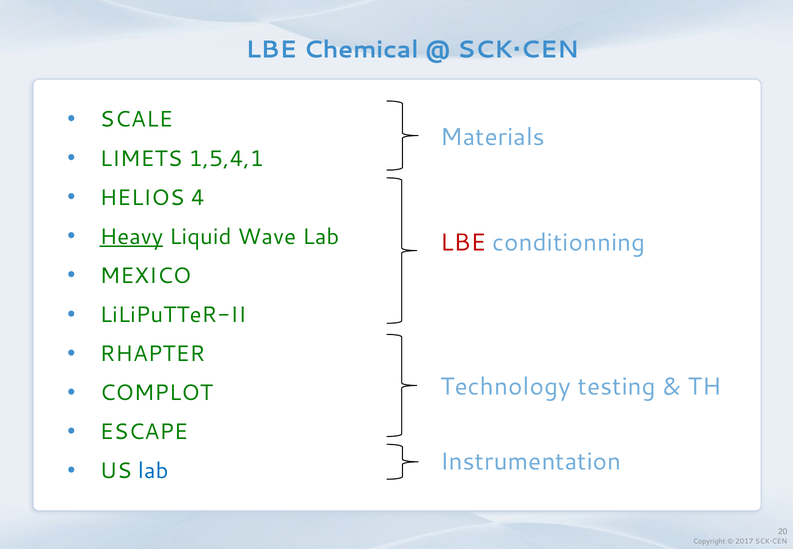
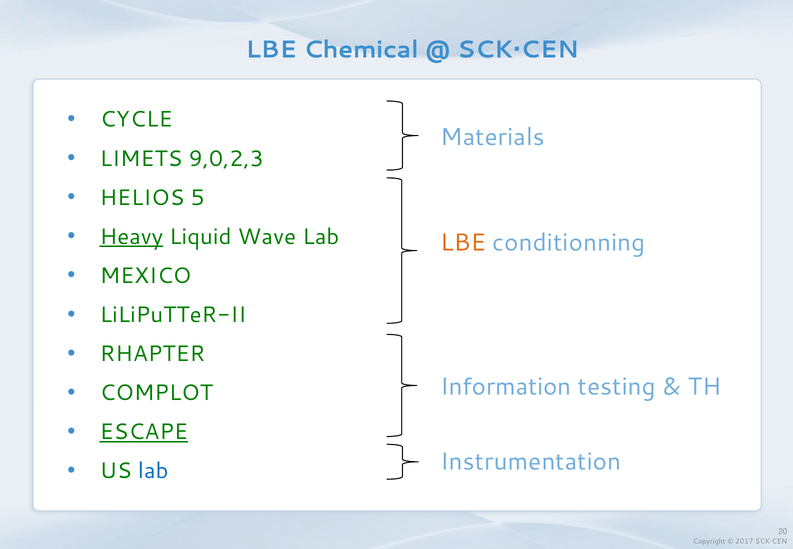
SCALE: SCALE -> CYCLE
1,5,4,1: 1,5,4,1 -> 9,0,2,3
4: 4 -> 5
LBE at (463, 243) colour: red -> orange
Technology: Technology -> Information
ESCAPE underline: none -> present
